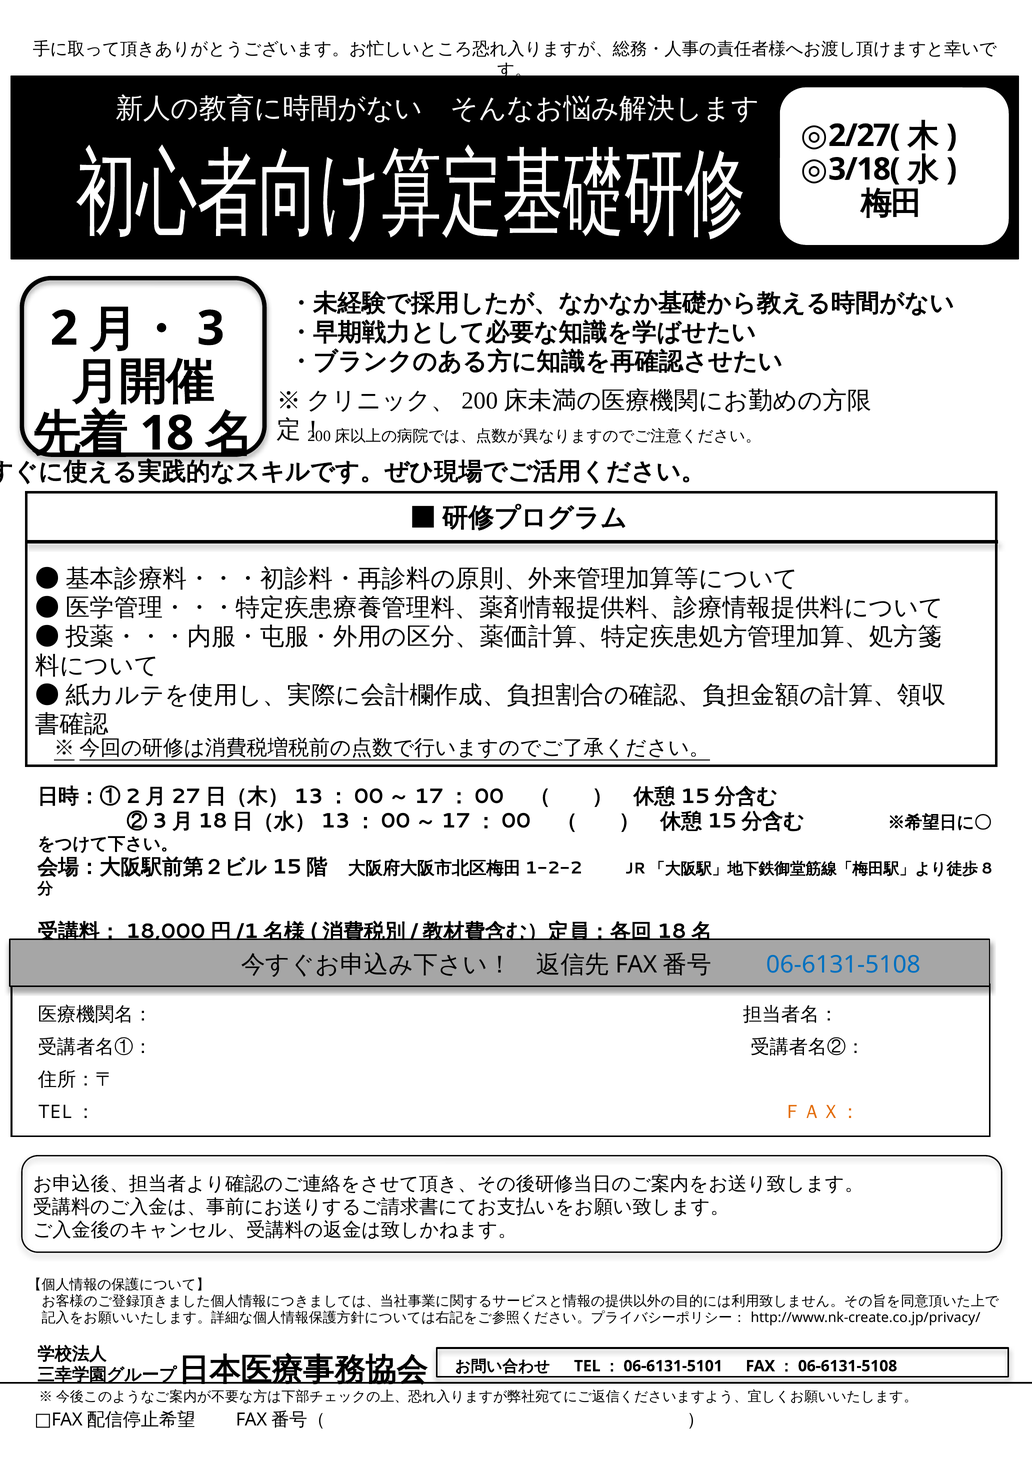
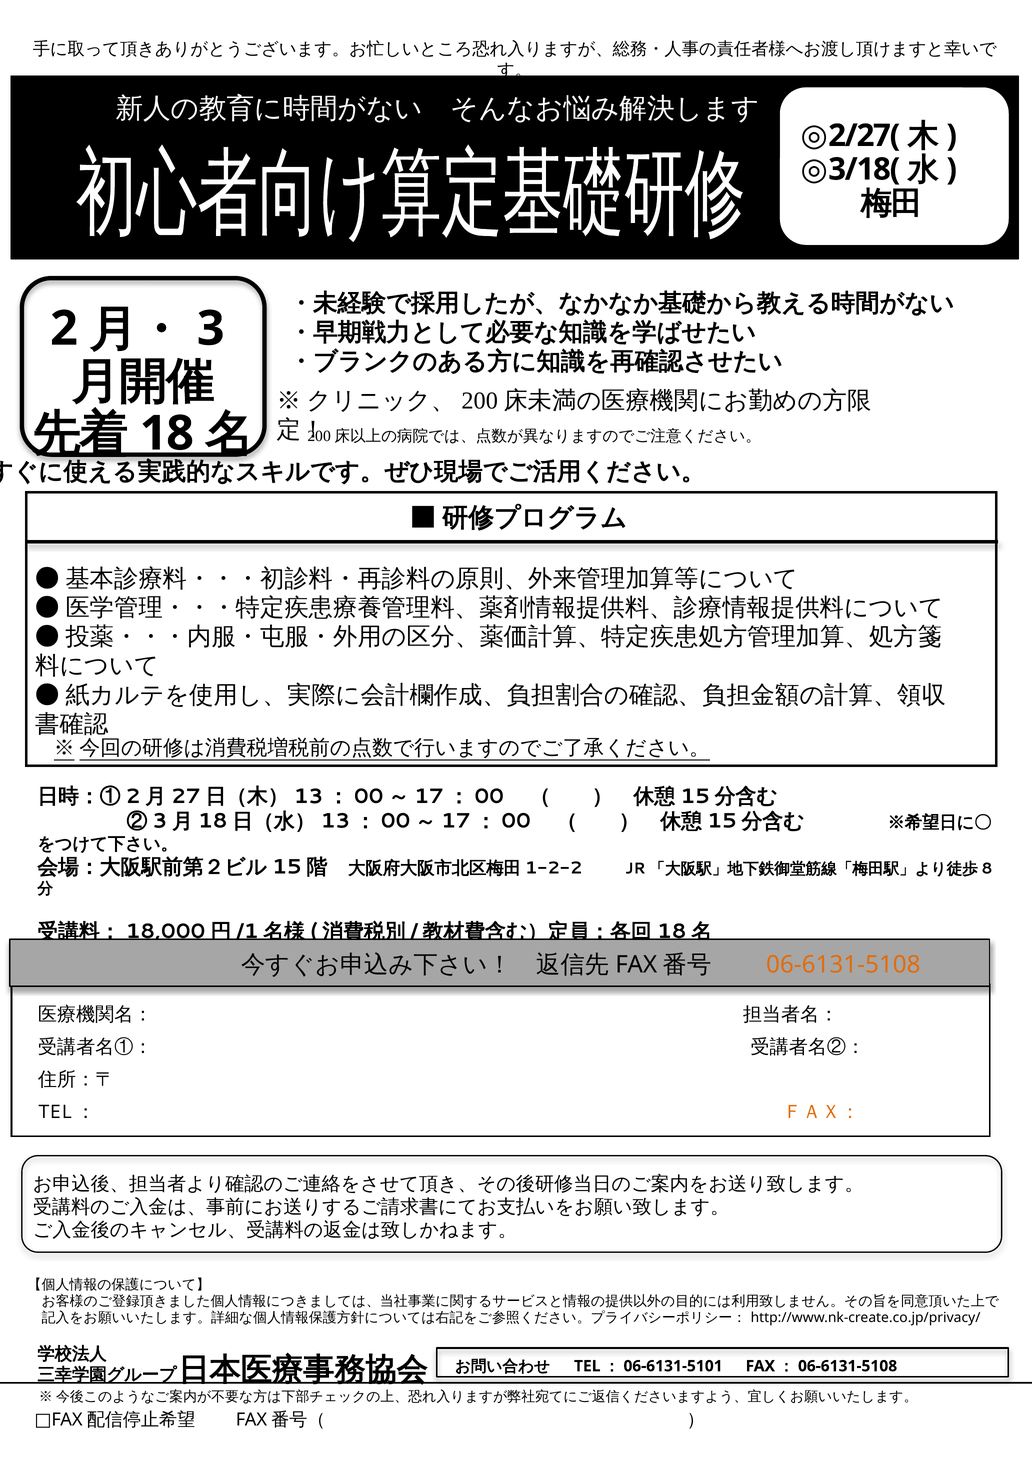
06-6131-5108 colour: blue -> orange
